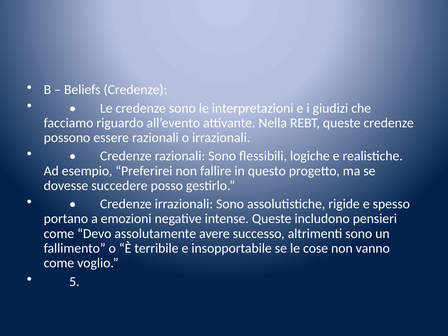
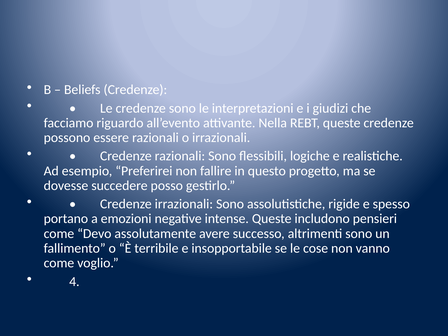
5: 5 -> 4
